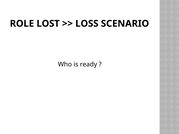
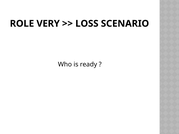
LOST: LOST -> VERY
